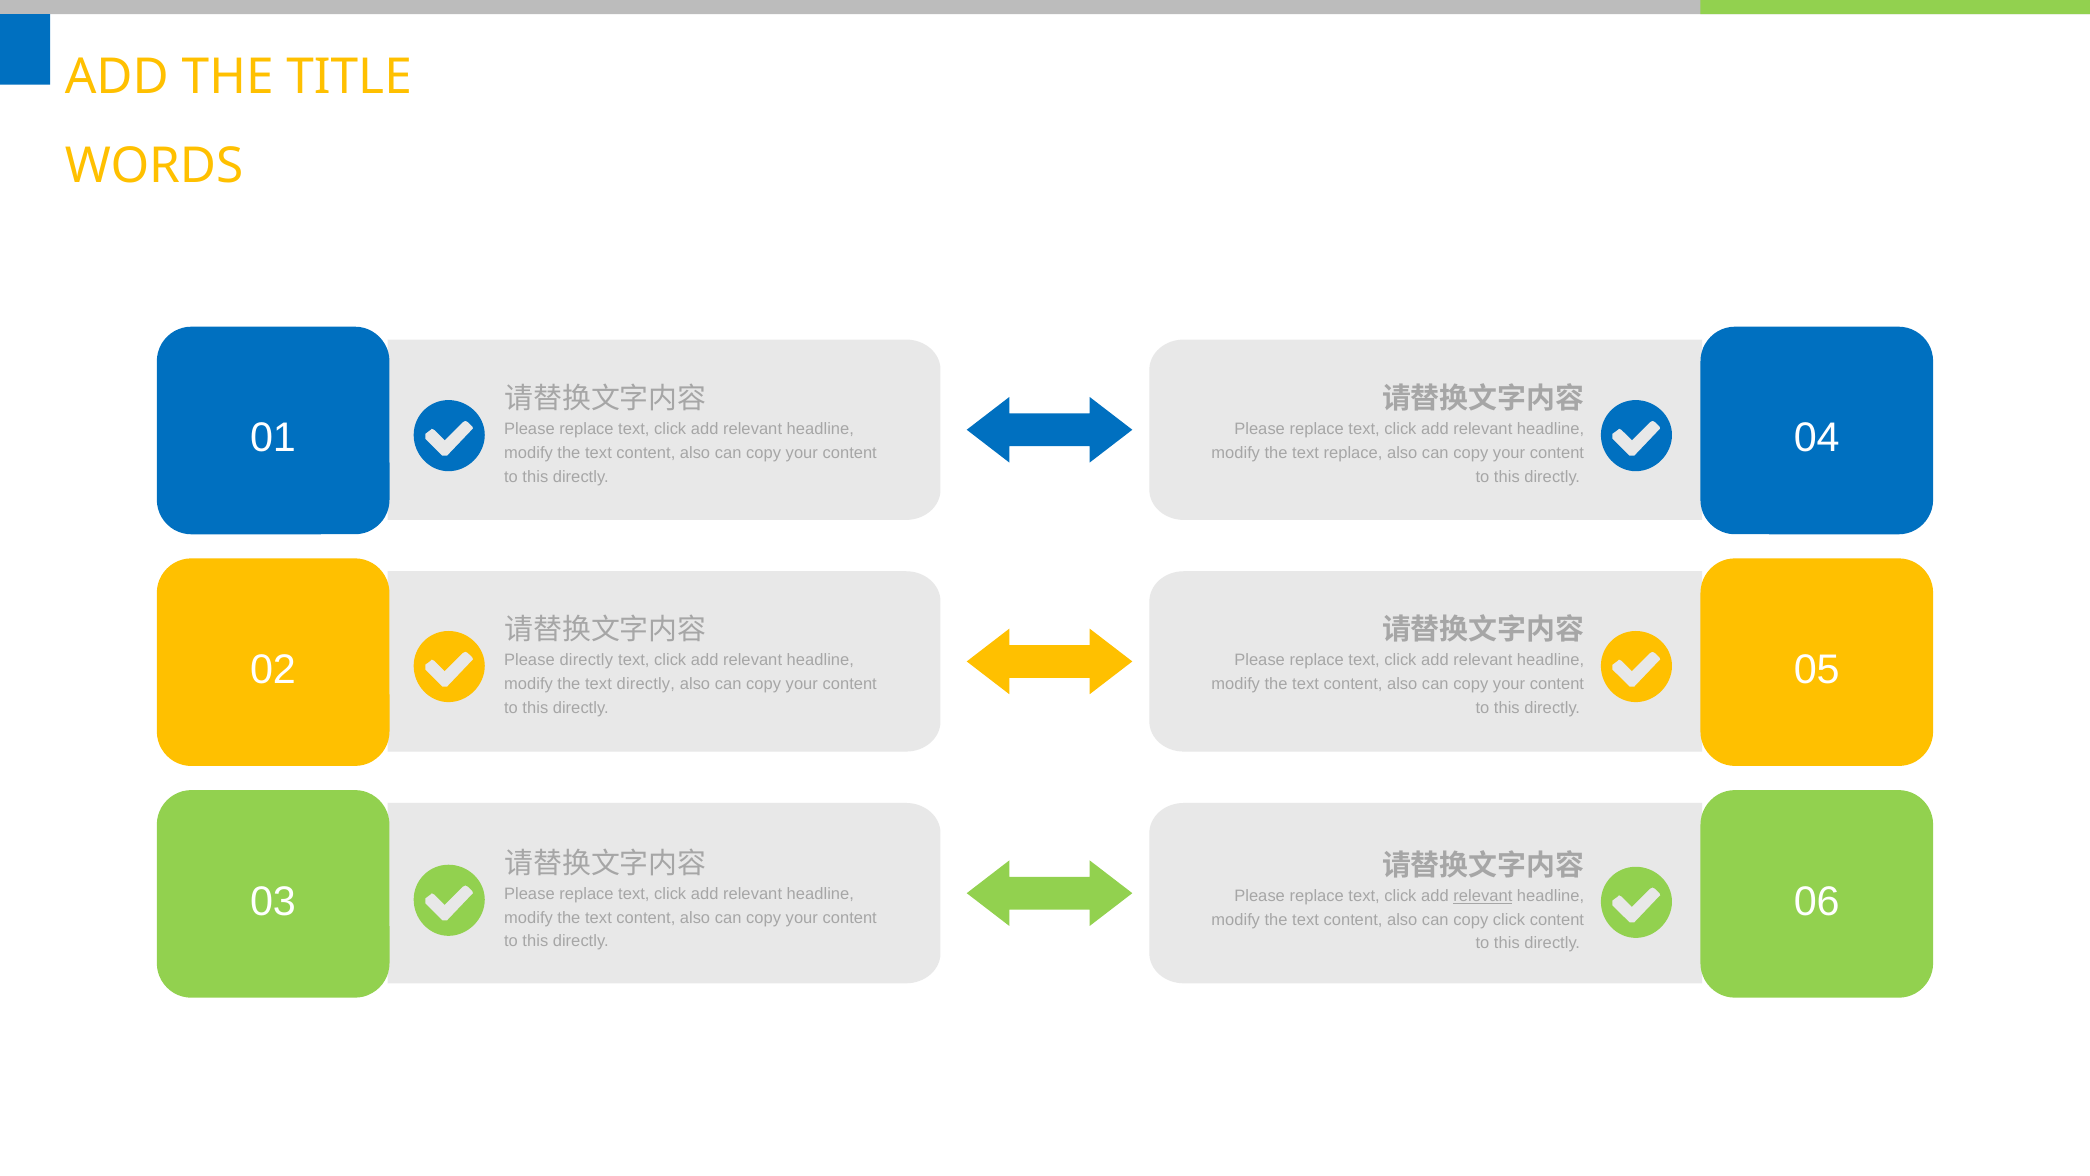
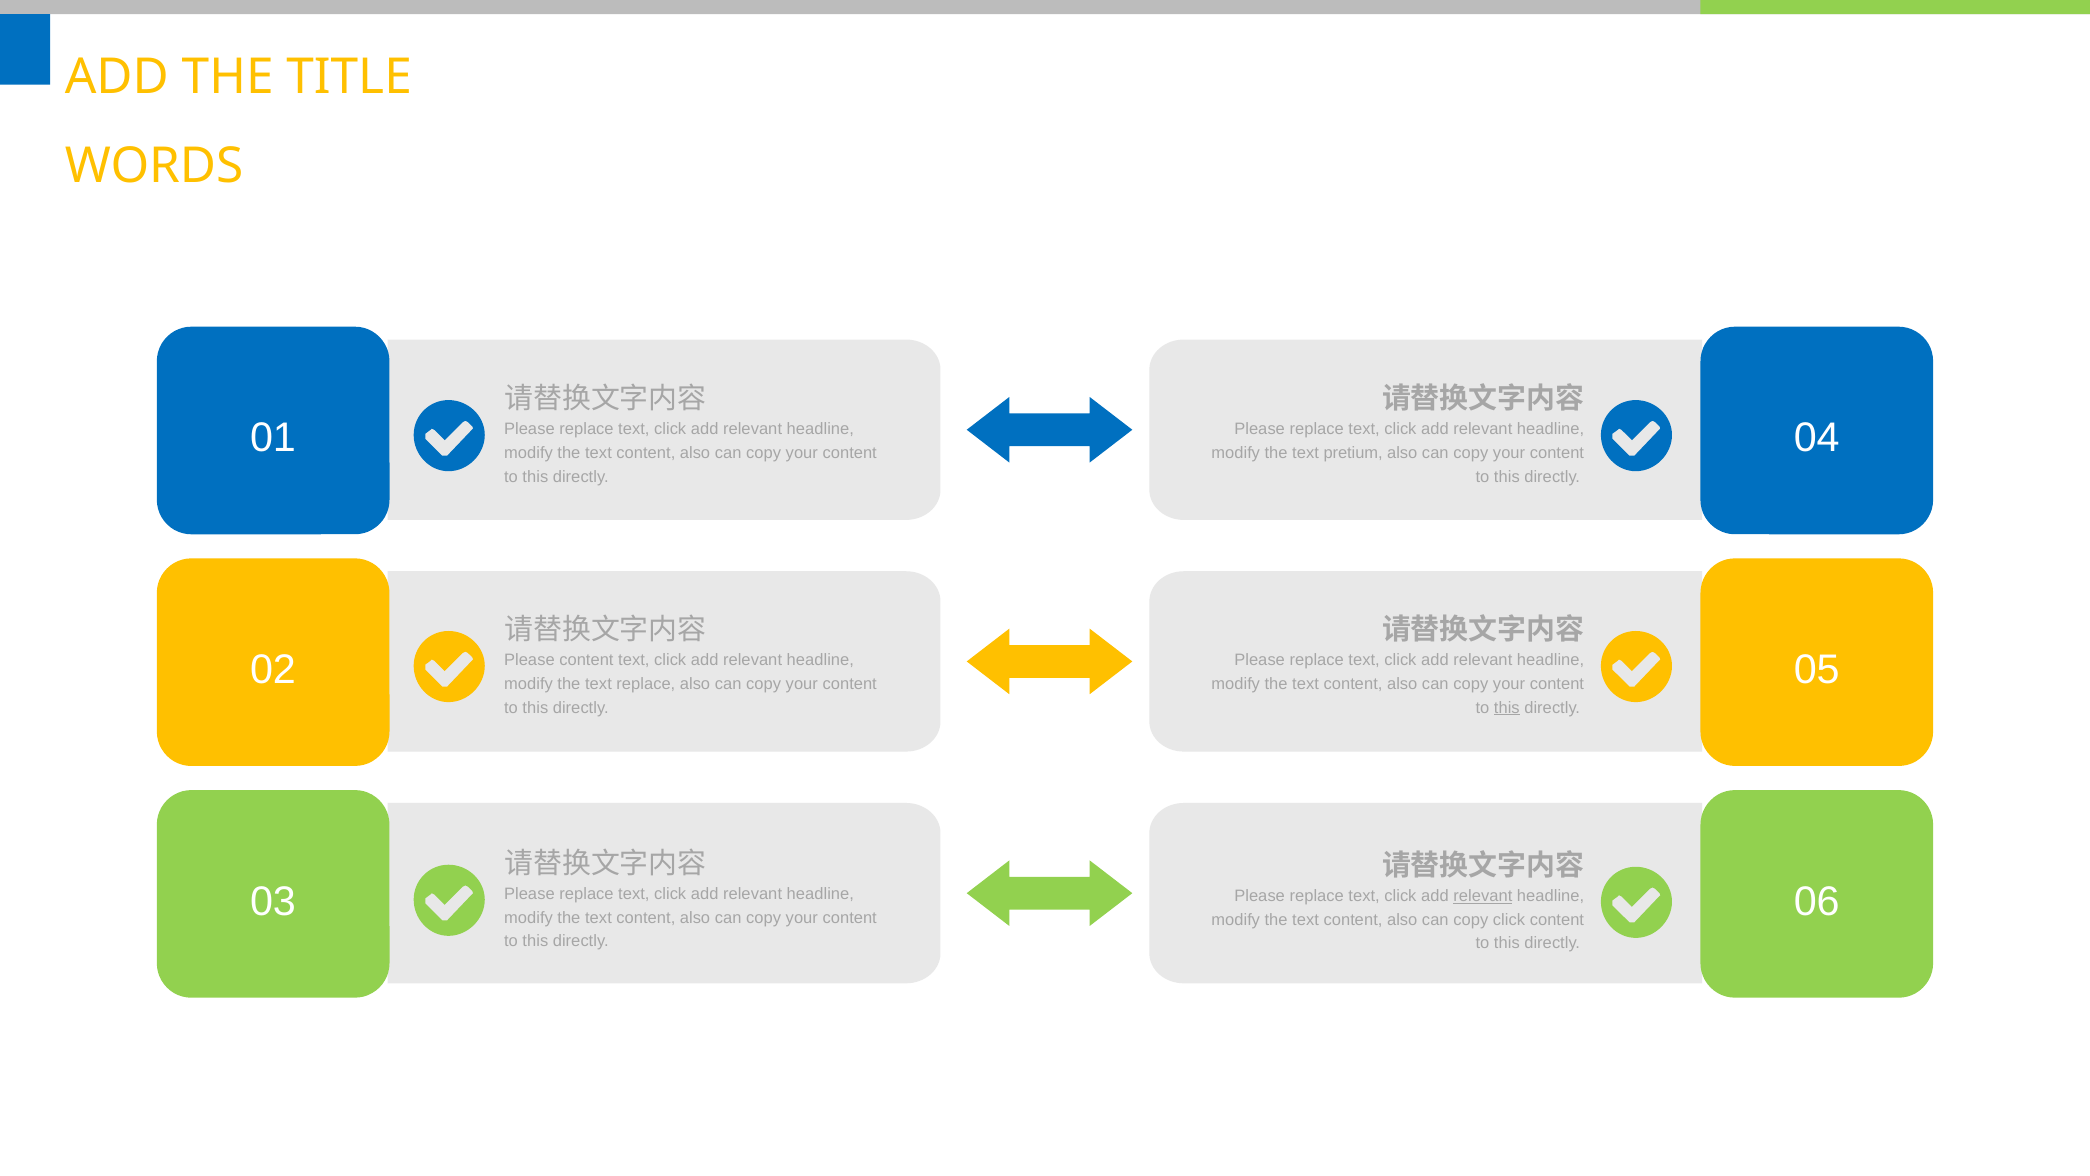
text replace: replace -> pretium
Please directly: directly -> content
text directly: directly -> replace
this at (1507, 708) underline: none -> present
